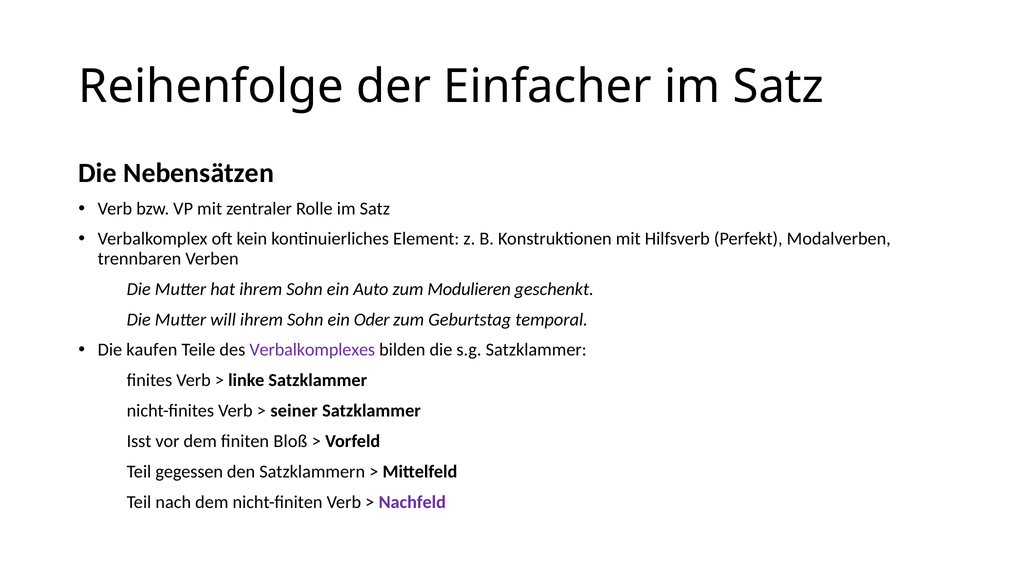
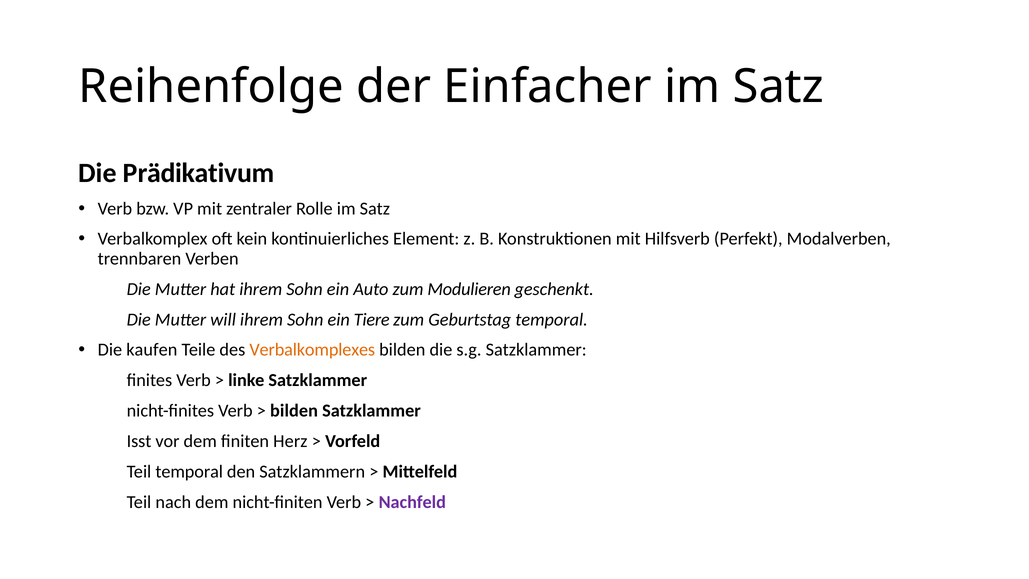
Nebensätzen: Nebensätzen -> Prädikativum
Oder: Oder -> Tiere
Verbalkomplexes colour: purple -> orange
seiner at (294, 411): seiner -> bilden
Bloß: Bloß -> Herz
Teil gegessen: gegessen -> temporal
